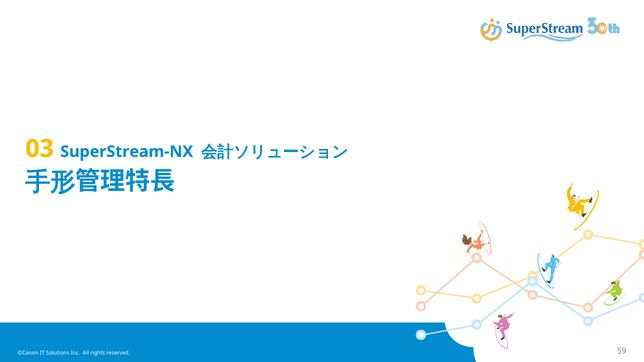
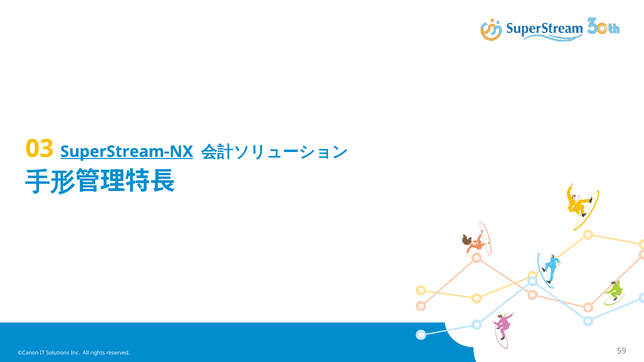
SuperStream-NX underline: none -> present
